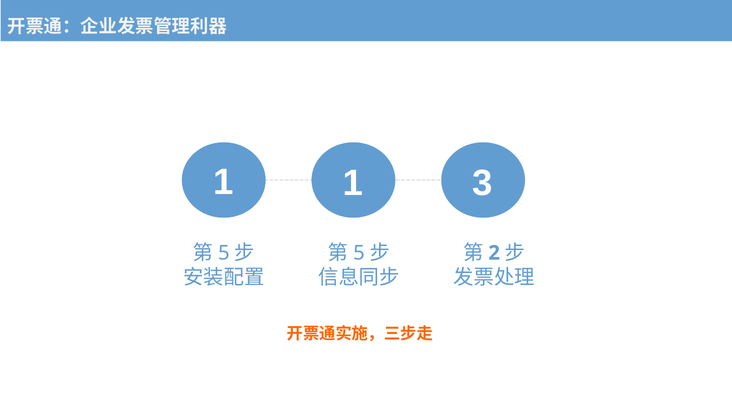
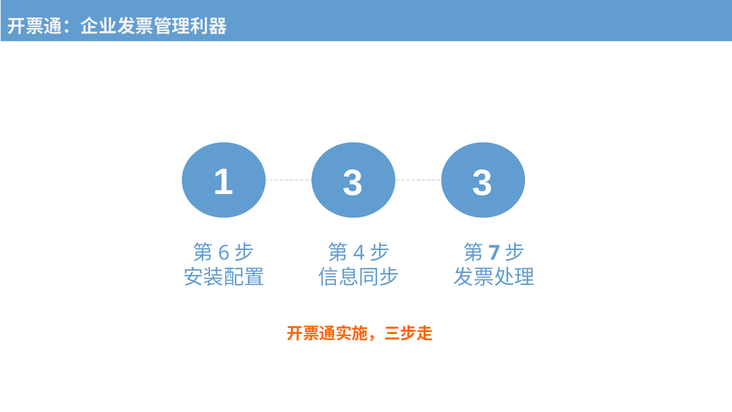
1 1: 1 -> 3
5 at (224, 253): 5 -> 6
5 at (359, 253): 5 -> 4
2: 2 -> 7
